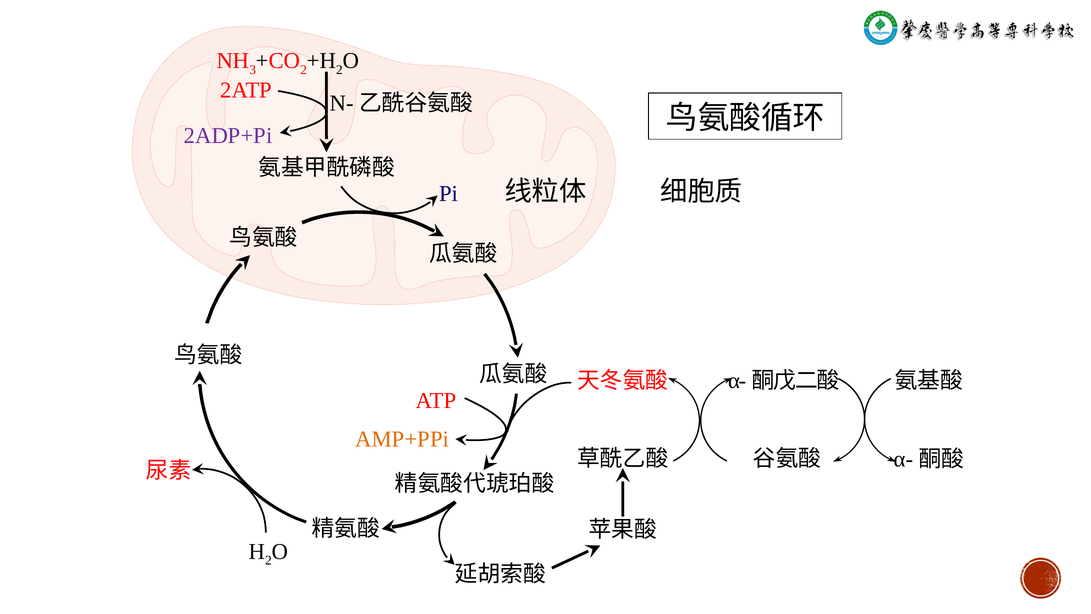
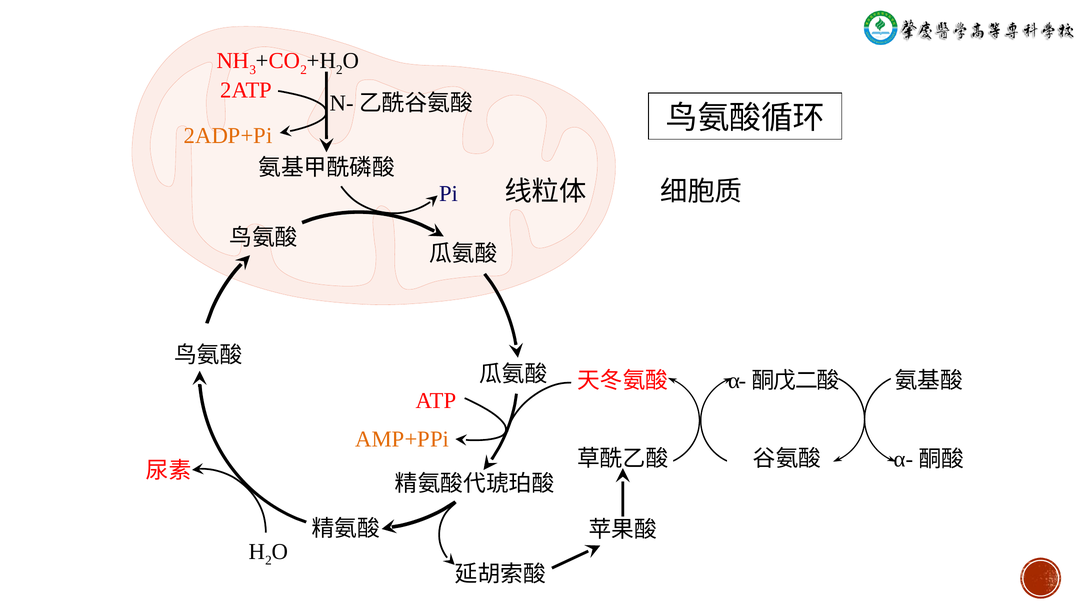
2ADP+Pi colour: purple -> orange
